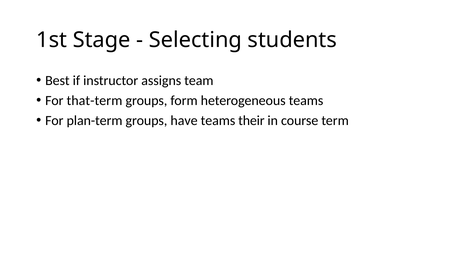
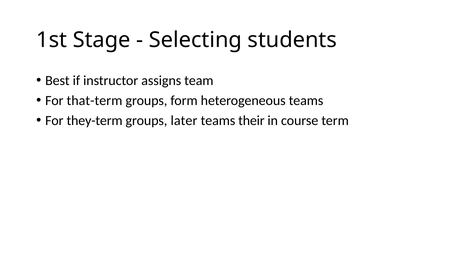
plan-term: plan-term -> they-term
have: have -> later
